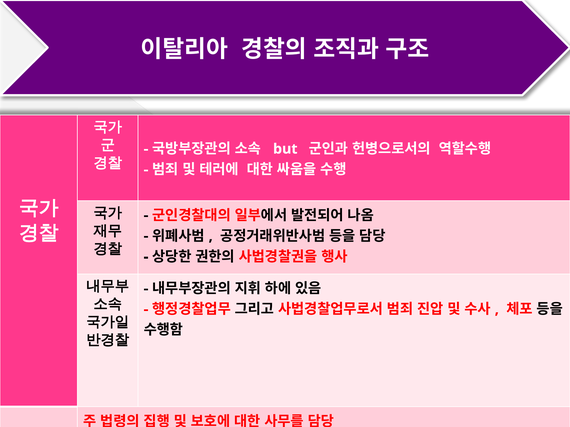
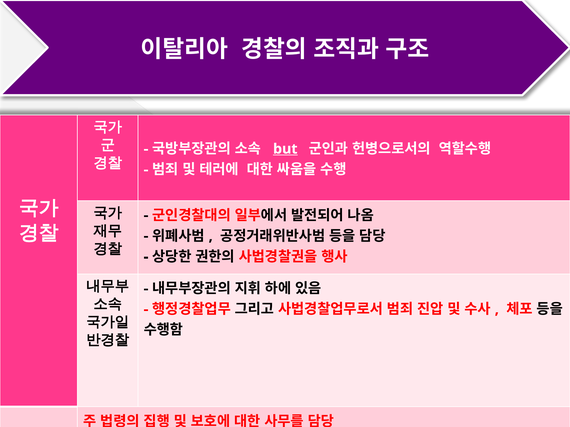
but underline: none -> present
